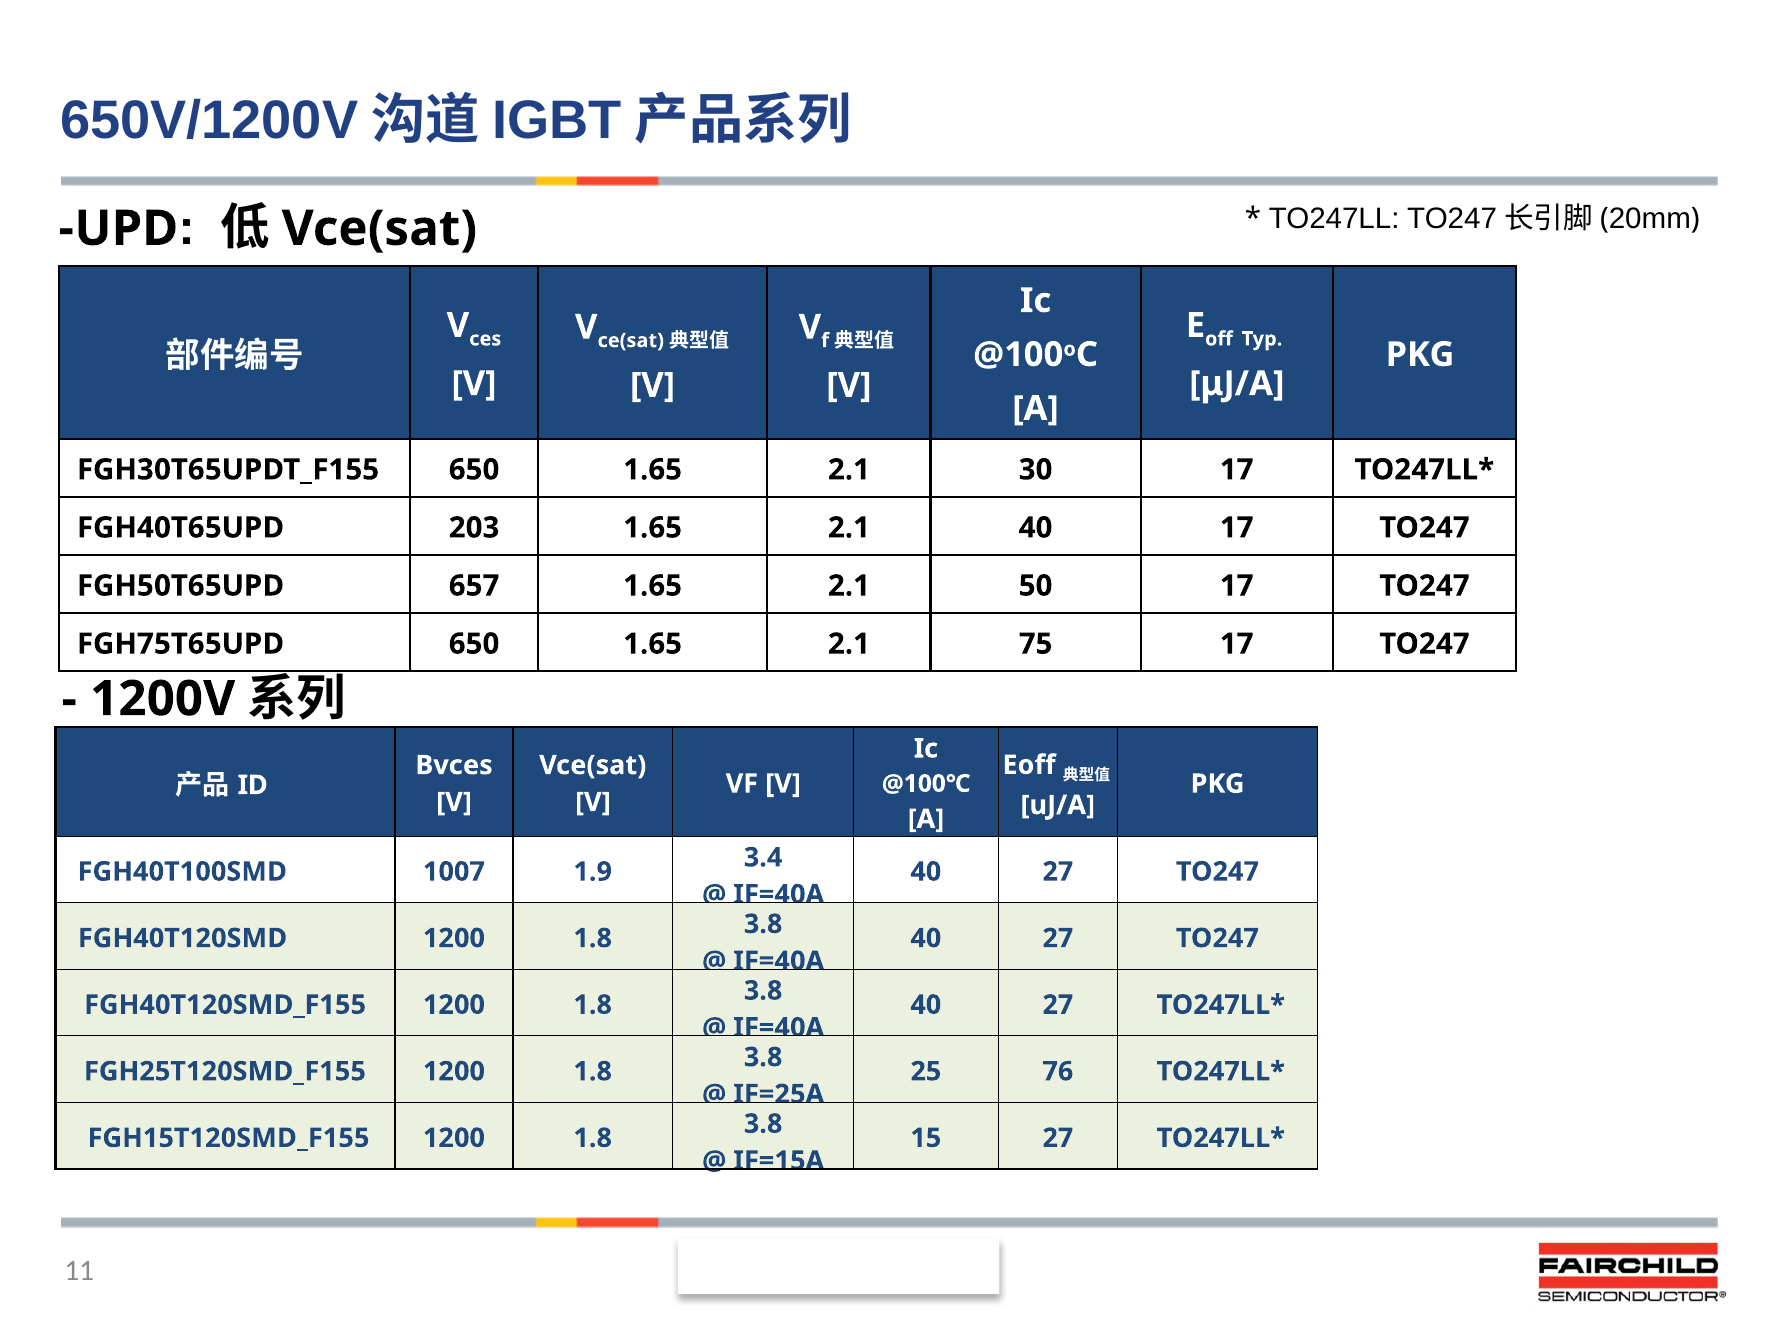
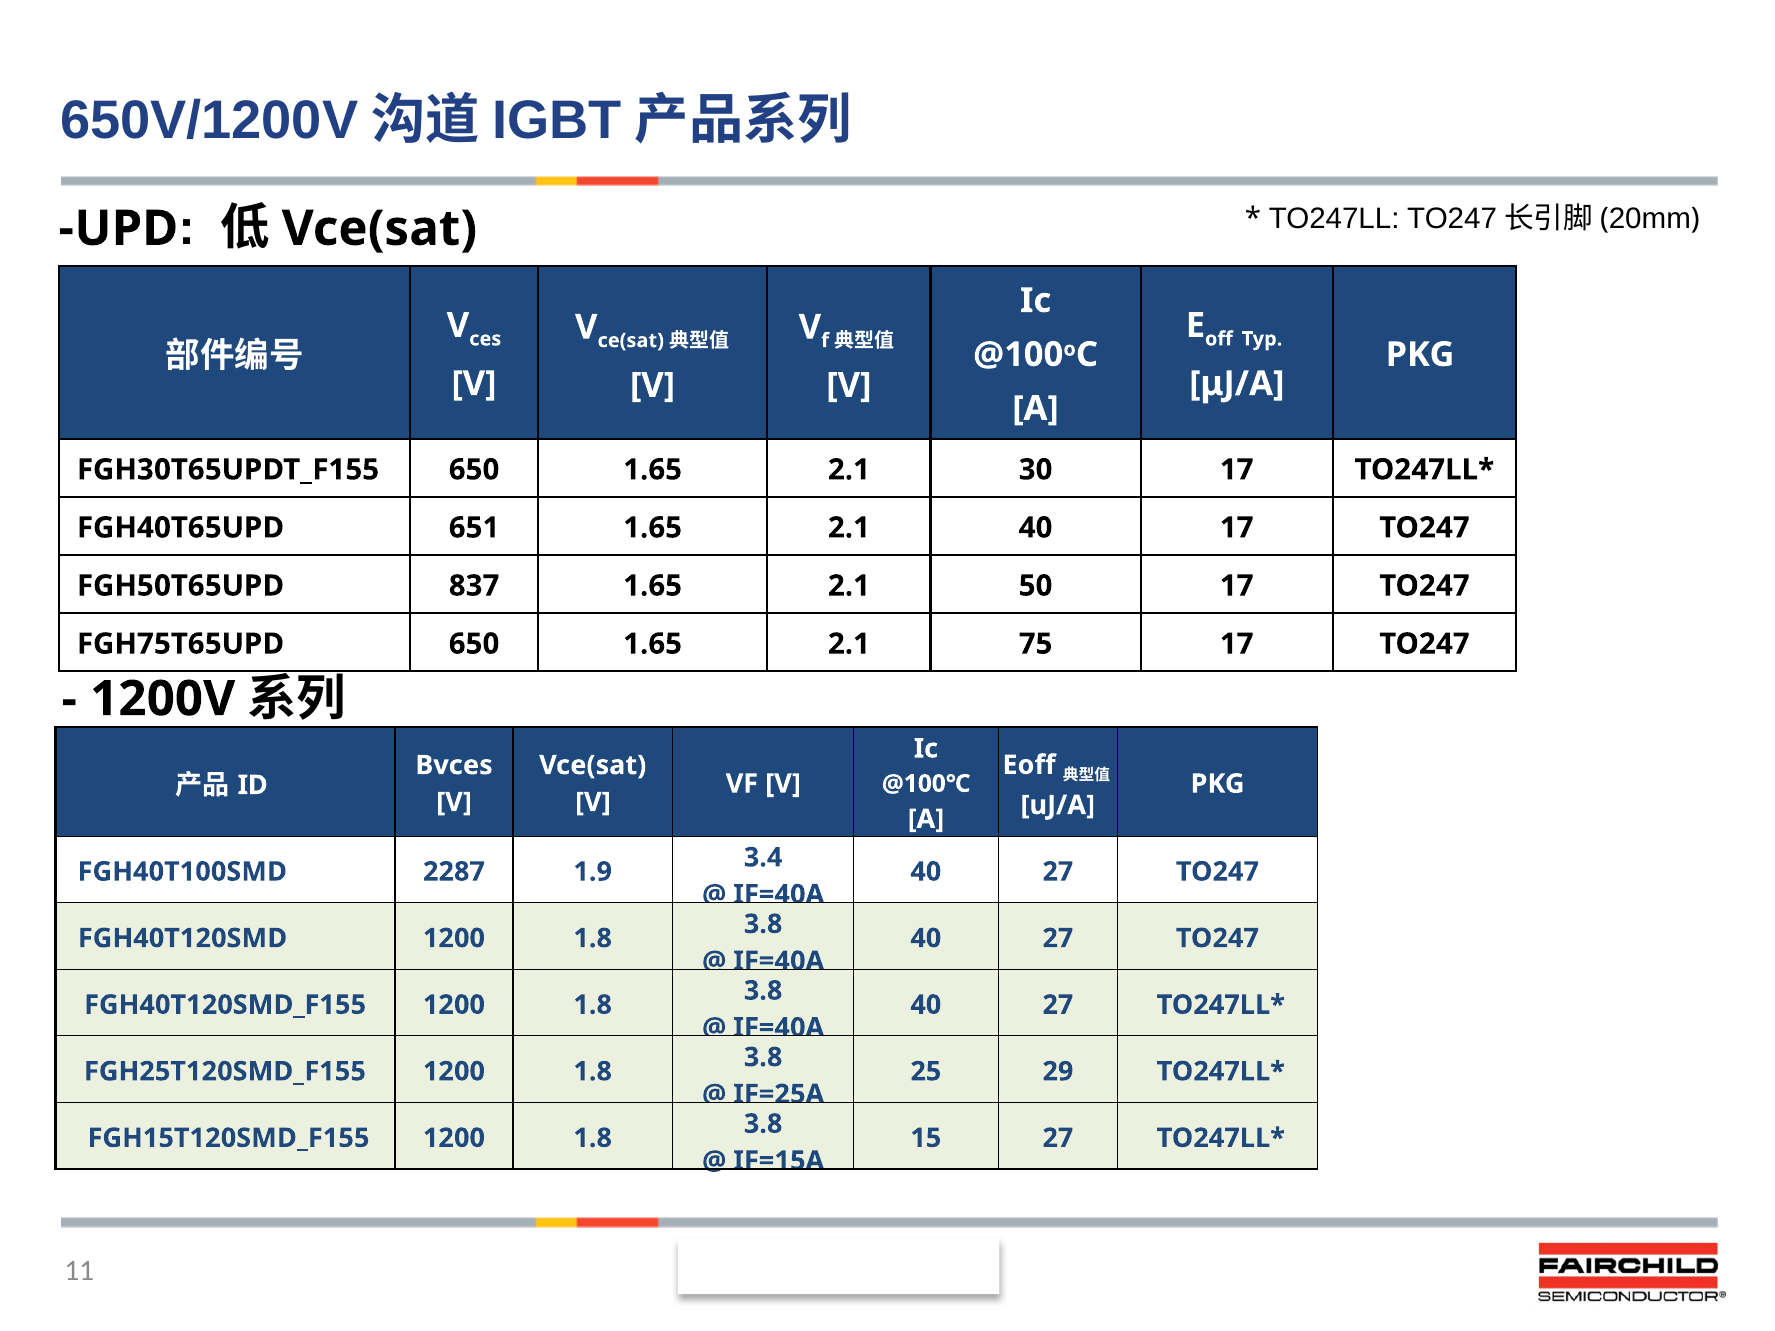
203: 203 -> 651
657: 657 -> 837
1007: 1007 -> 2287
76: 76 -> 29
